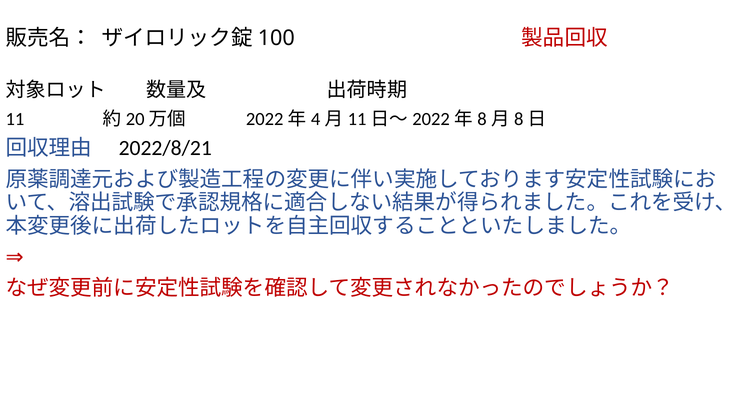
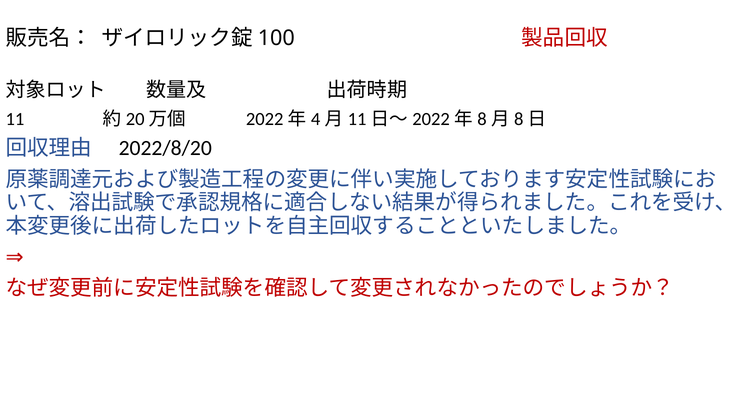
2022/8/21: 2022/8/21 -> 2022/8/20
